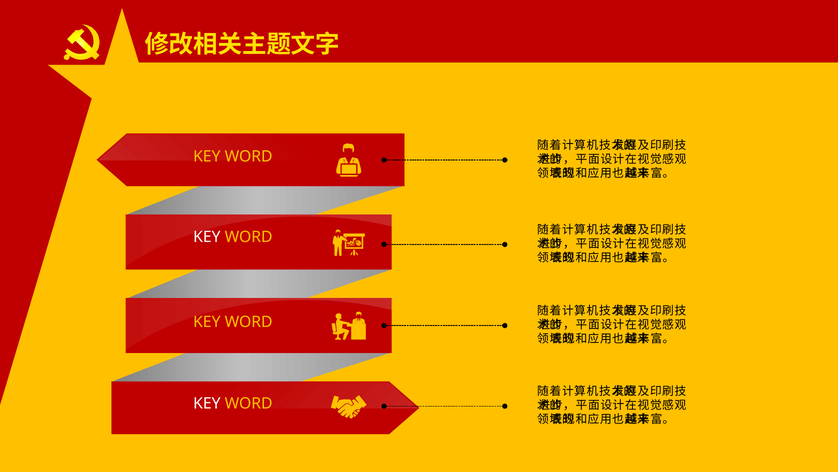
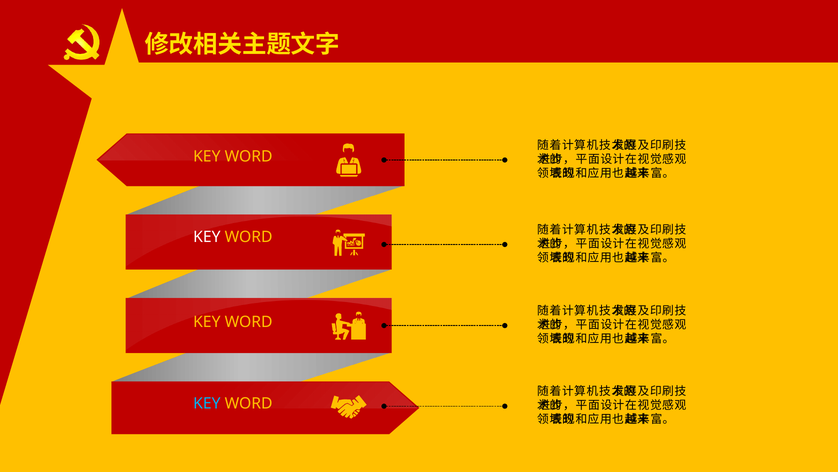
KEY at (207, 403) colour: white -> light blue
